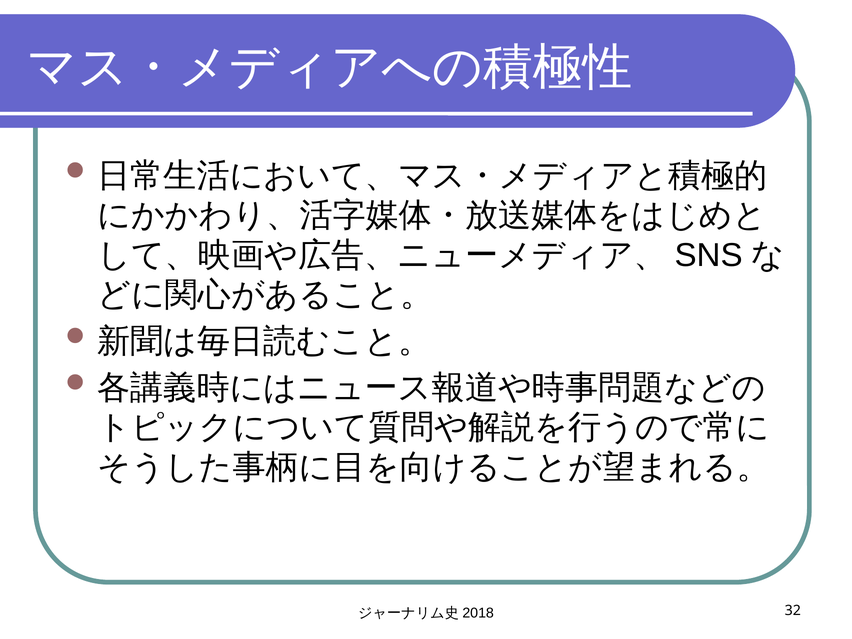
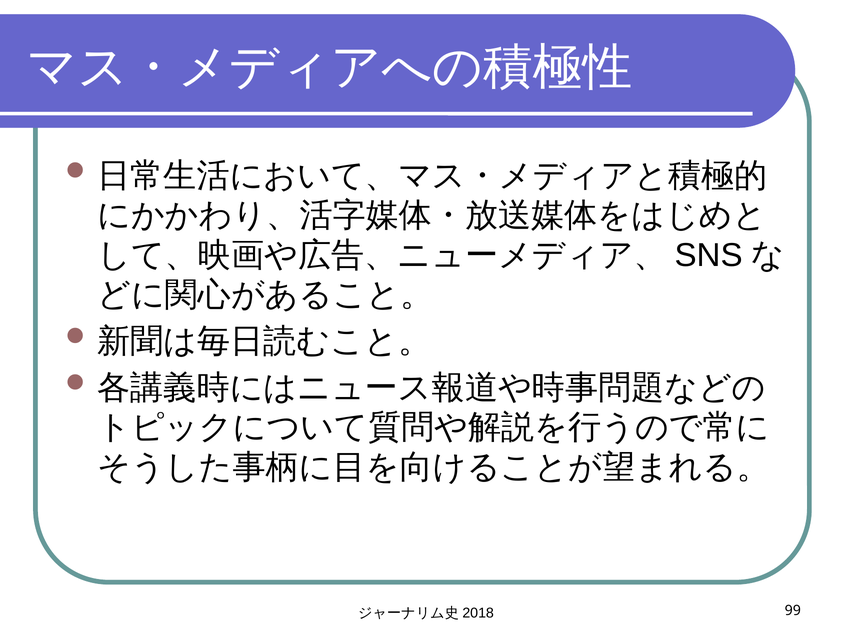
32: 32 -> 99
